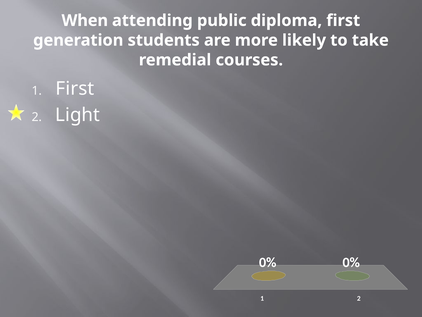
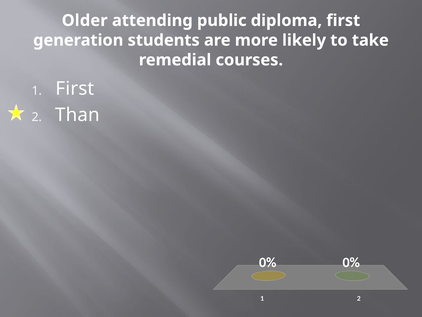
When: When -> Older
Light: Light -> Than
